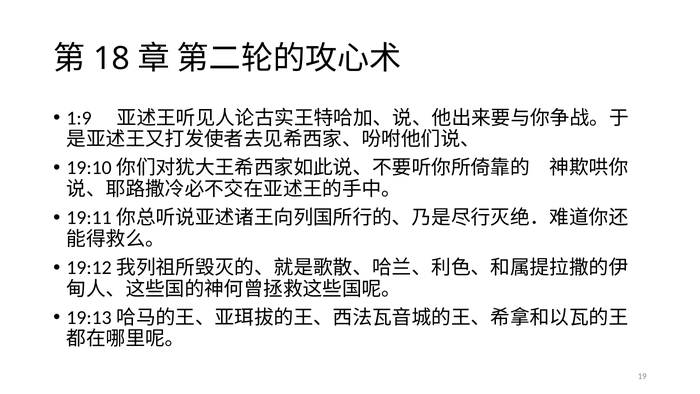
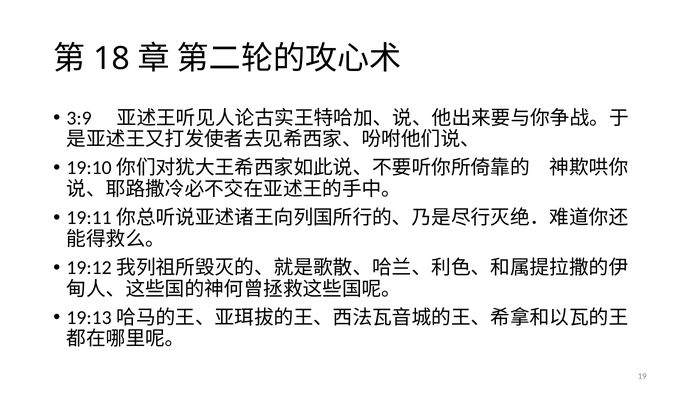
1:9: 1:9 -> 3:9
